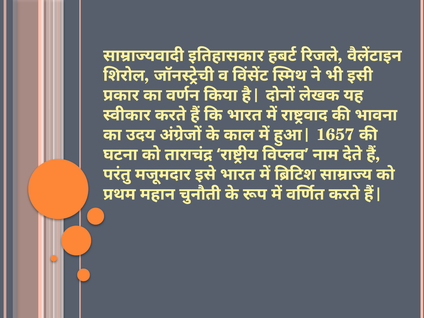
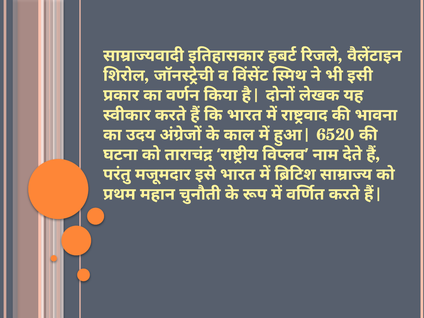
1657: 1657 -> 6520
